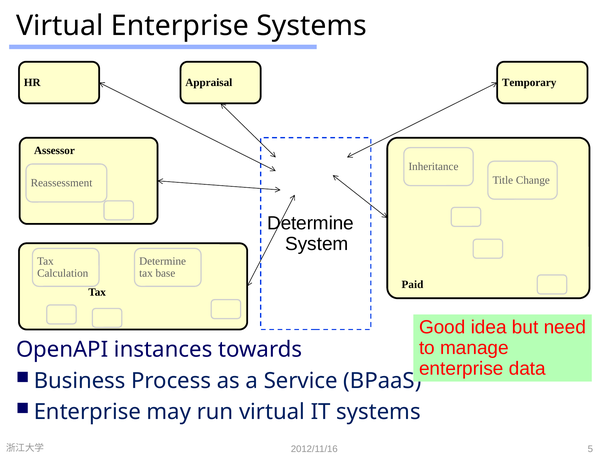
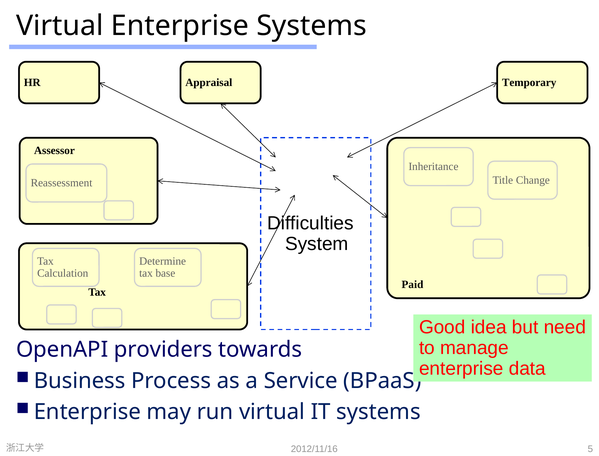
Determine at (310, 223): Determine -> Difficulties
instances: instances -> providers
